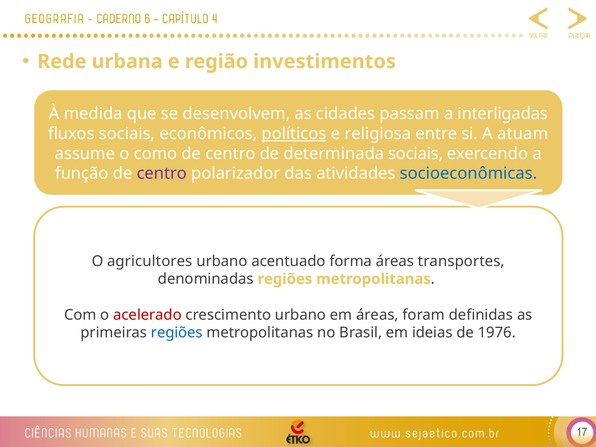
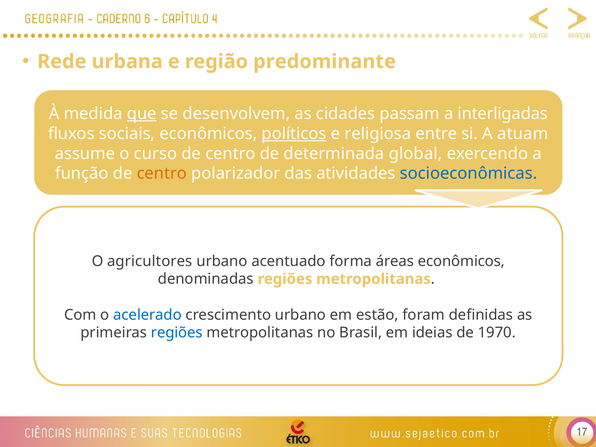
investimentos: investimentos -> predominante
que underline: none -> present
como: como -> curso
determinada sociais: sociais -> global
centro at (162, 173) colour: purple -> orange
áreas transportes: transportes -> econômicos
acelerado colour: red -> blue
em áreas: áreas -> estão
1976: 1976 -> 1970
